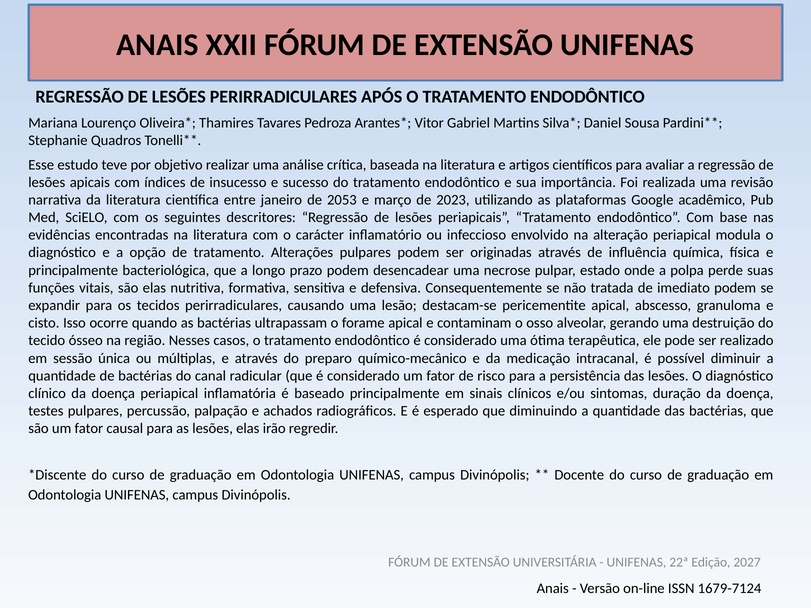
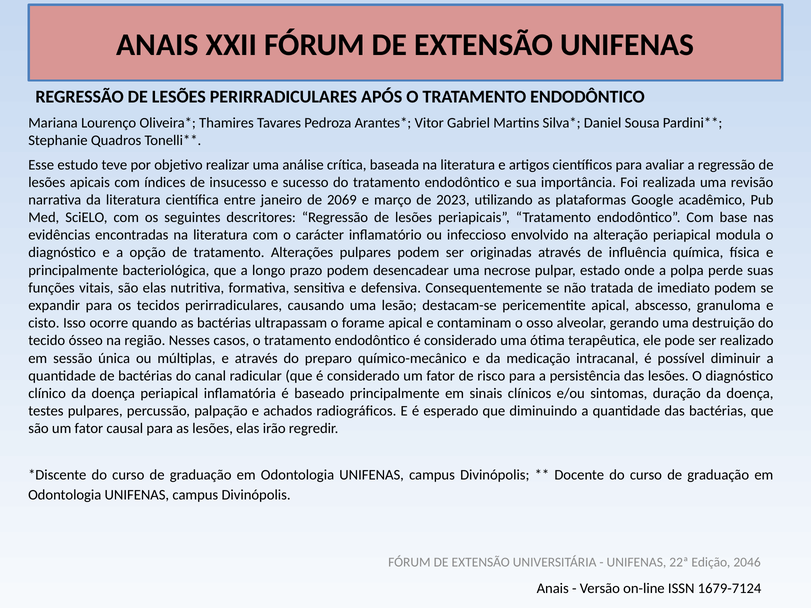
2053: 2053 -> 2069
2027: 2027 -> 2046
